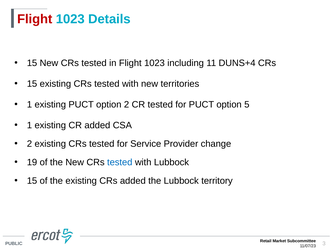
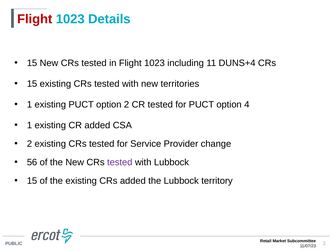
5: 5 -> 4
19: 19 -> 56
tested at (120, 162) colour: blue -> purple
